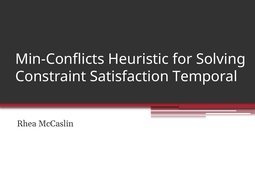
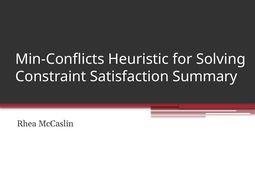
Temporal: Temporal -> Summary
